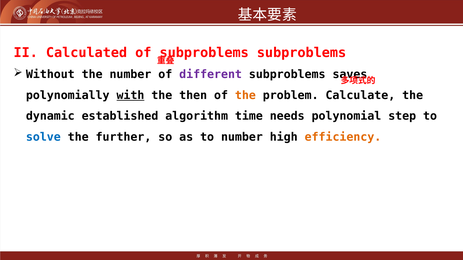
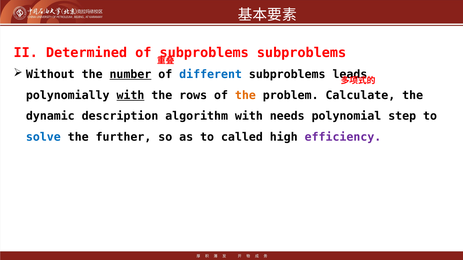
Calculated: Calculated -> Determined
number at (130, 75) underline: none -> present
different colour: purple -> blue
saves: saves -> leads
then: then -> rows
established: established -> description
algorithm time: time -> with
to number: number -> called
efficiency colour: orange -> purple
